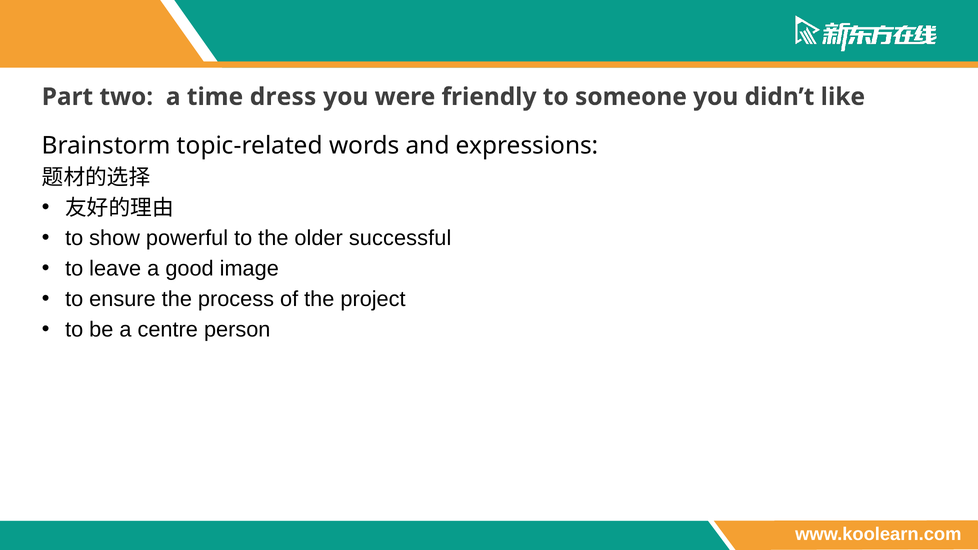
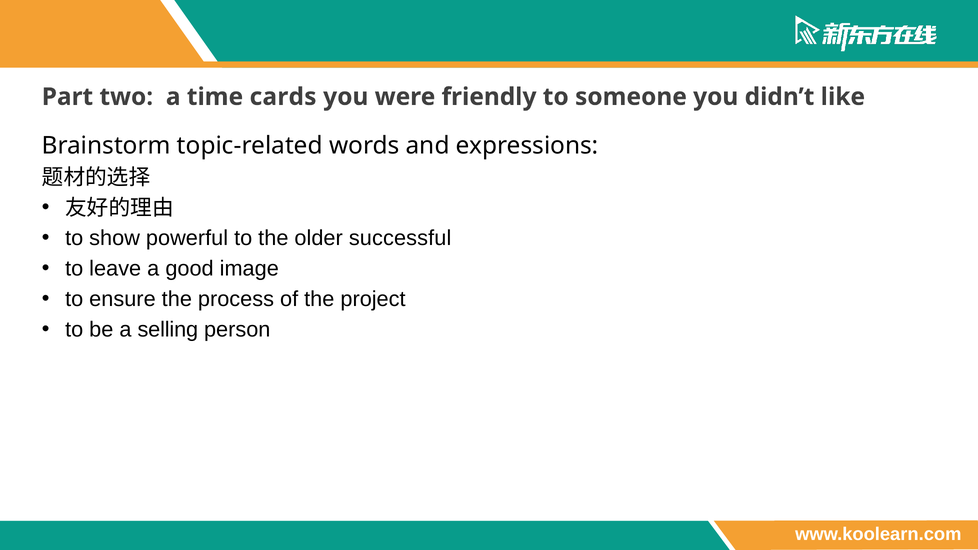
dress: dress -> cards
centre: centre -> selling
